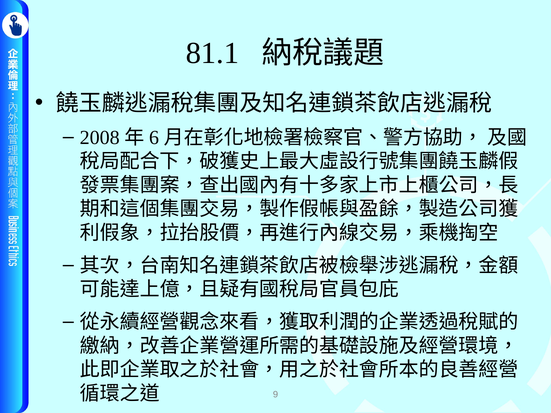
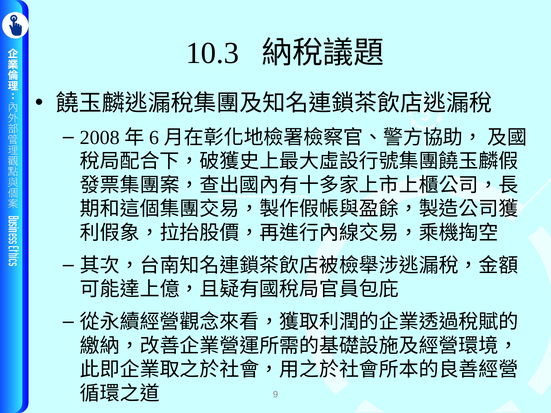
81.1: 81.1 -> 10.3
